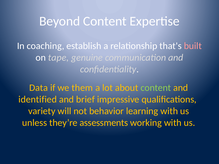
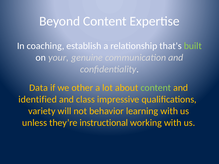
built colour: pink -> light green
tape: tape -> your
them: them -> other
brief: brief -> class
assessments: assessments -> instructional
